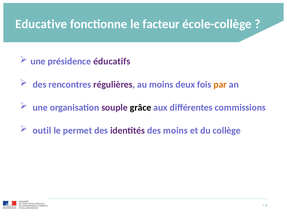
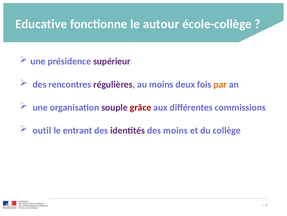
facteur: facteur -> autour
éducatifs: éducatifs -> supérieur
grâce colour: black -> red
permet: permet -> entrant
